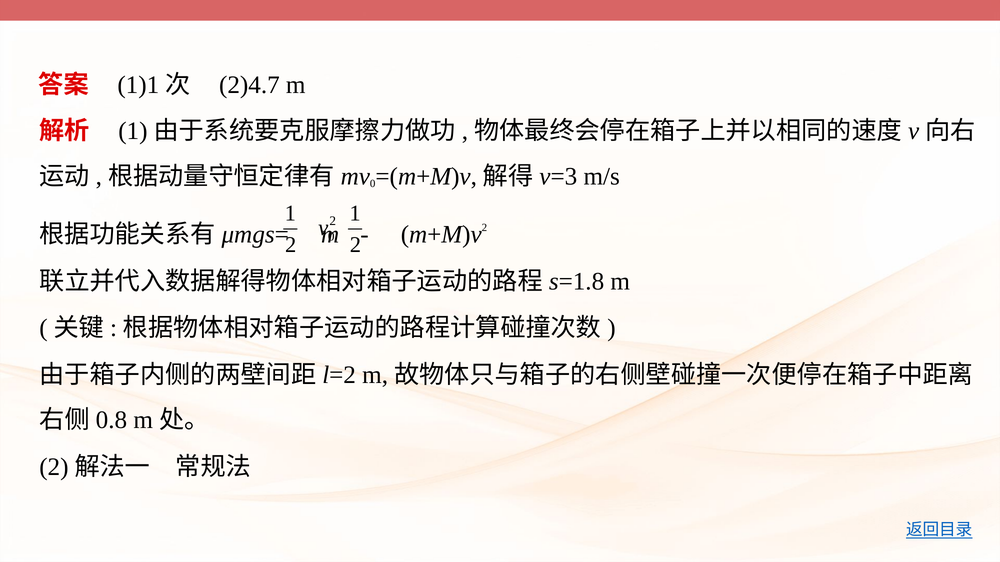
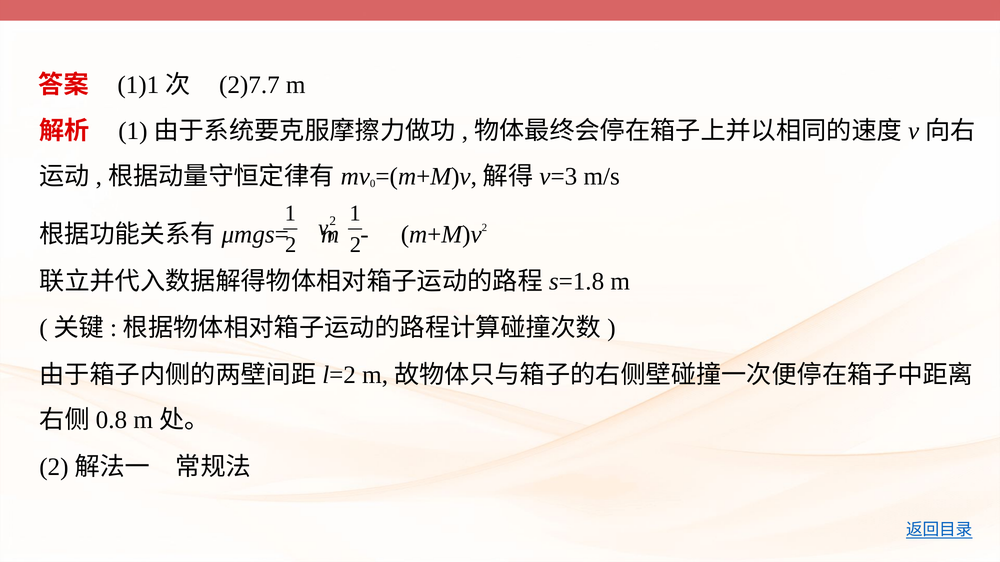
2)4.7: 2)4.7 -> 2)7.7
